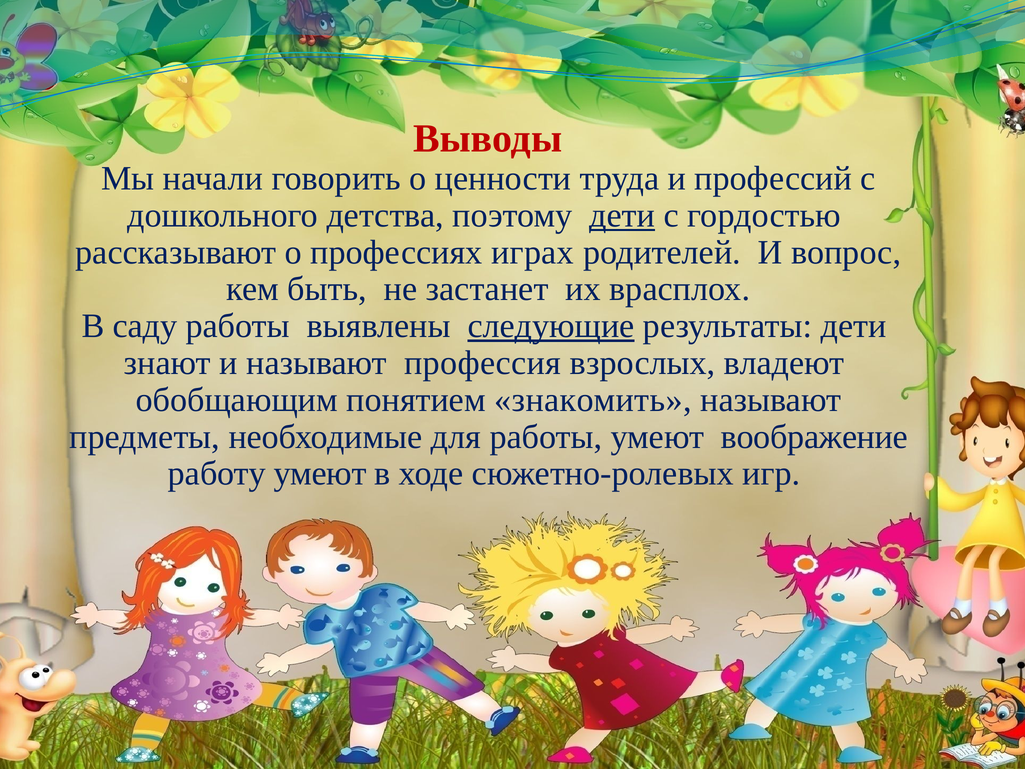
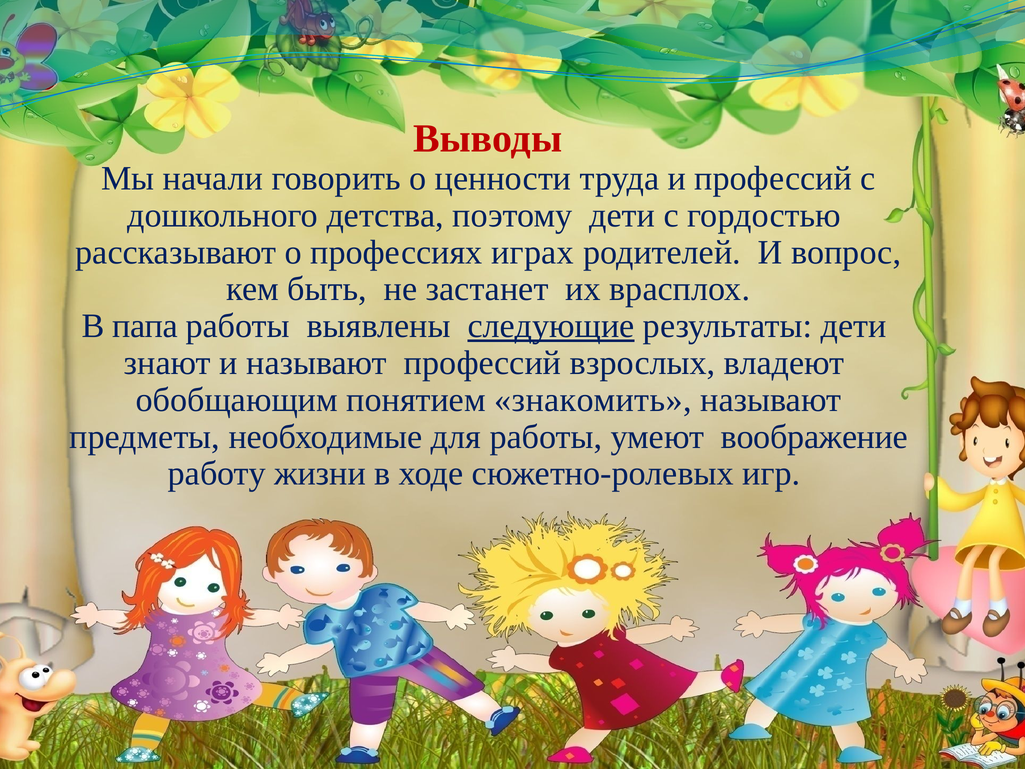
дети at (622, 215) underline: present -> none
саду: саду -> папа
называют профессия: профессия -> профессий
работу умеют: умеют -> жизни
